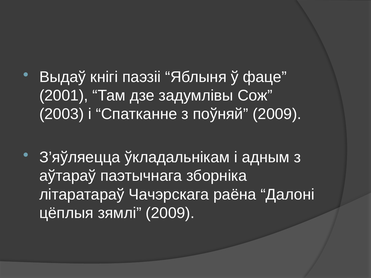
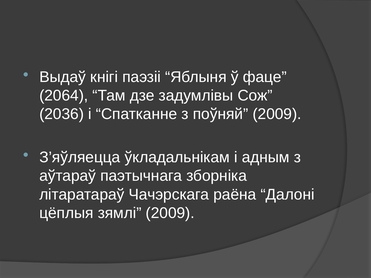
2001: 2001 -> 2064
2003: 2003 -> 2036
